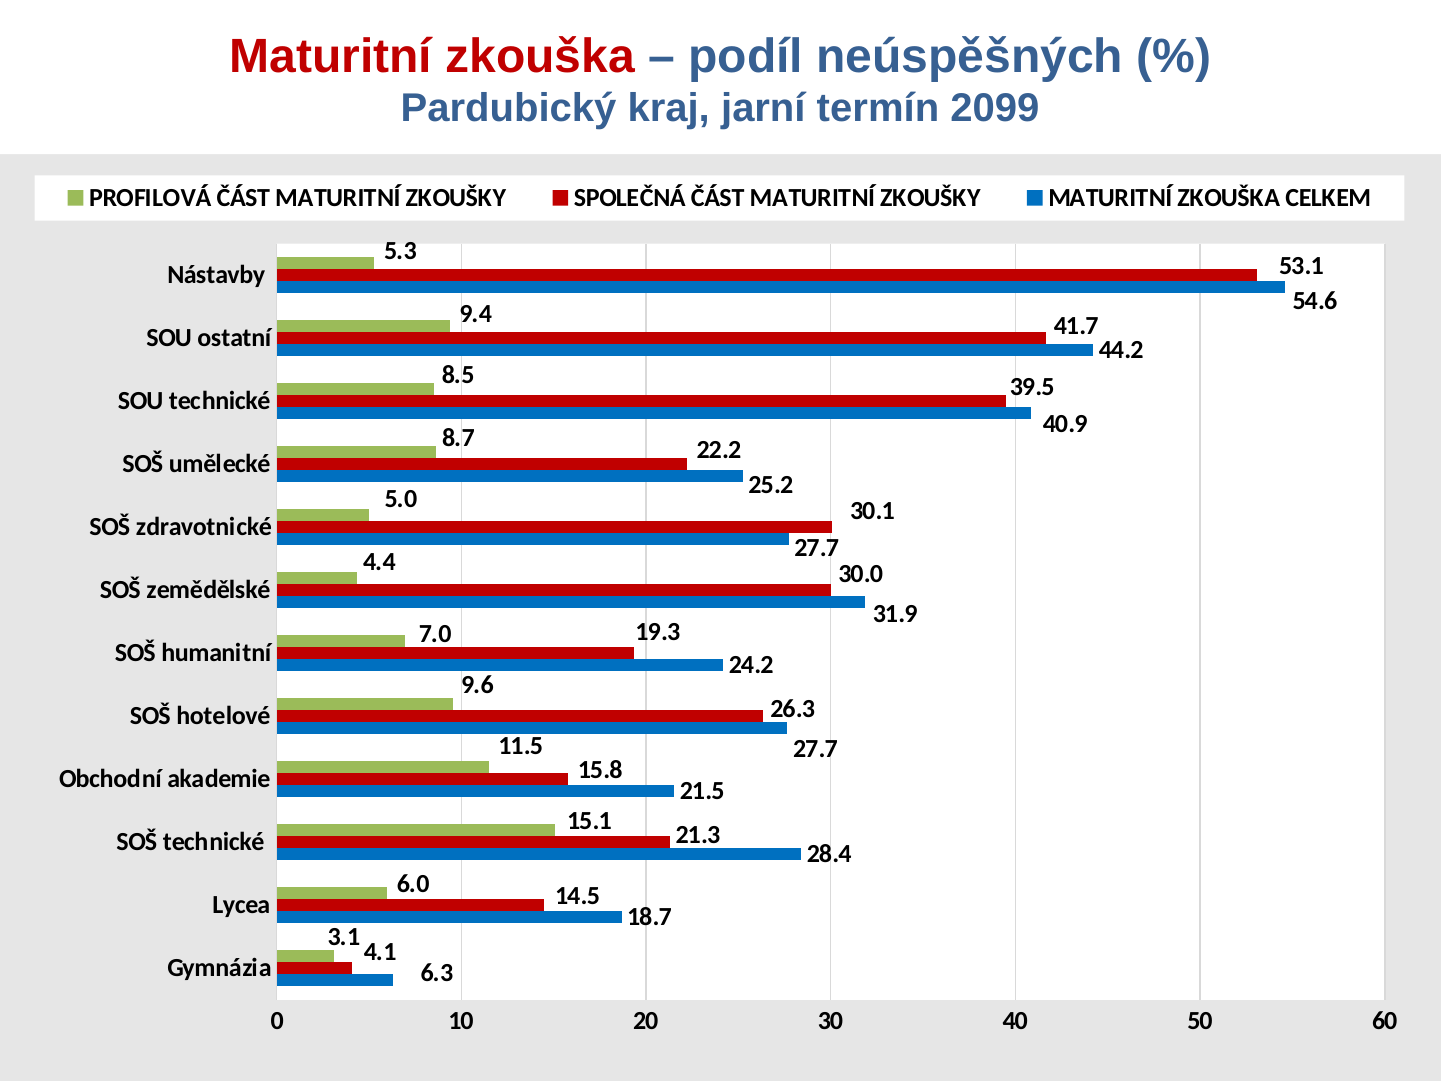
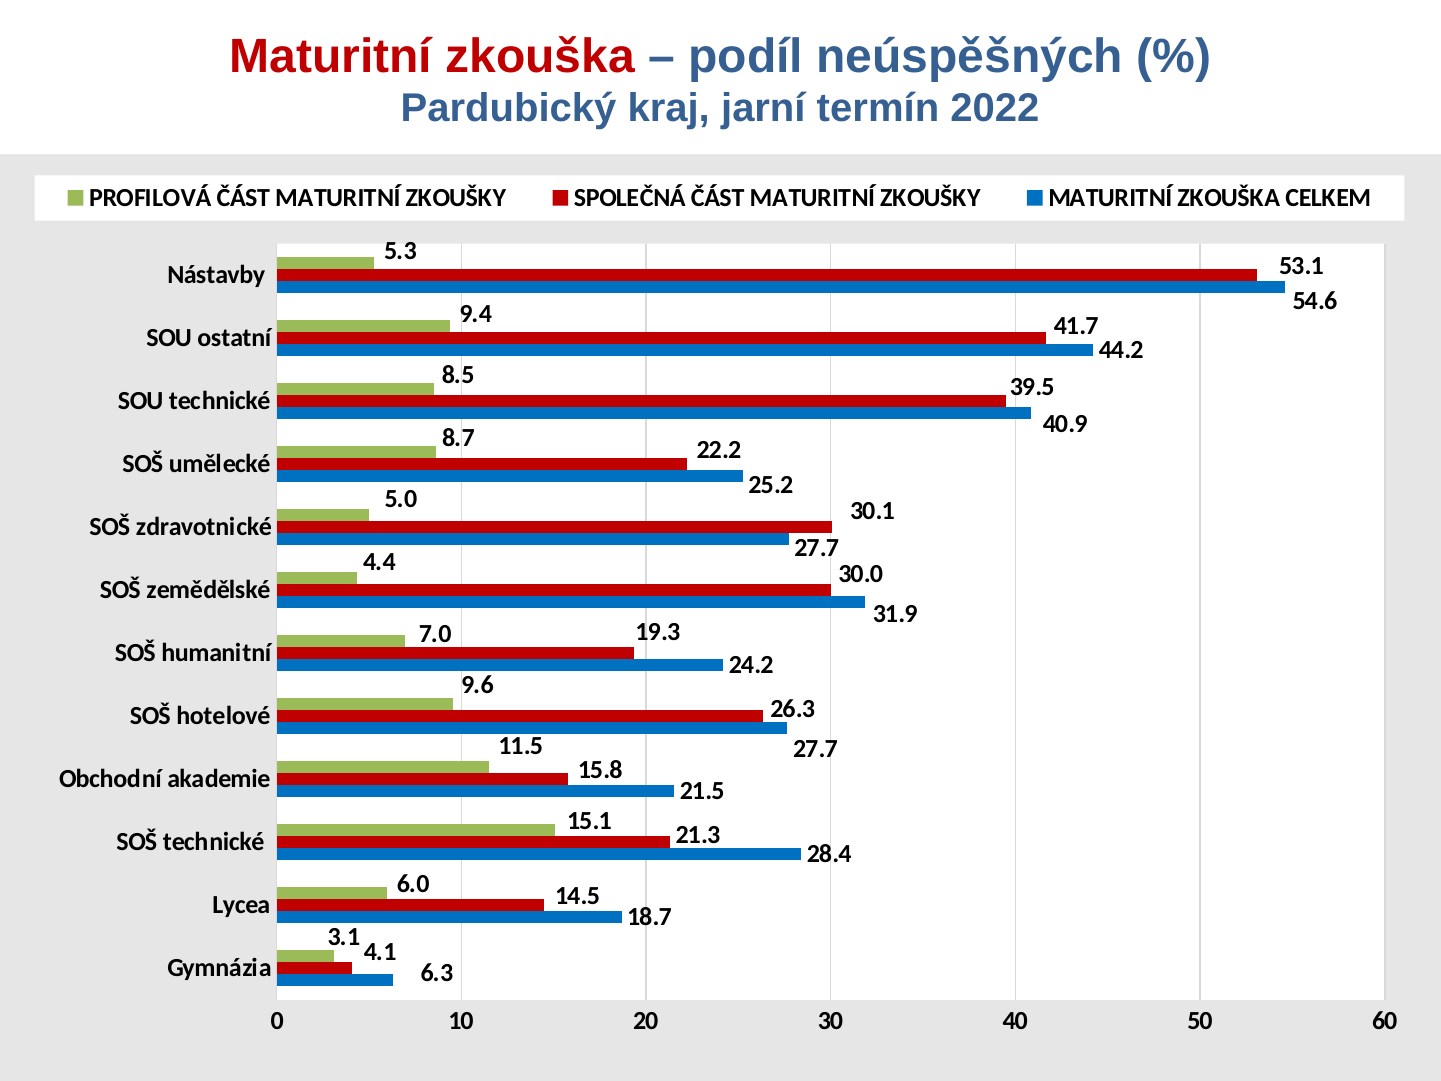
2099: 2099 -> 2022
